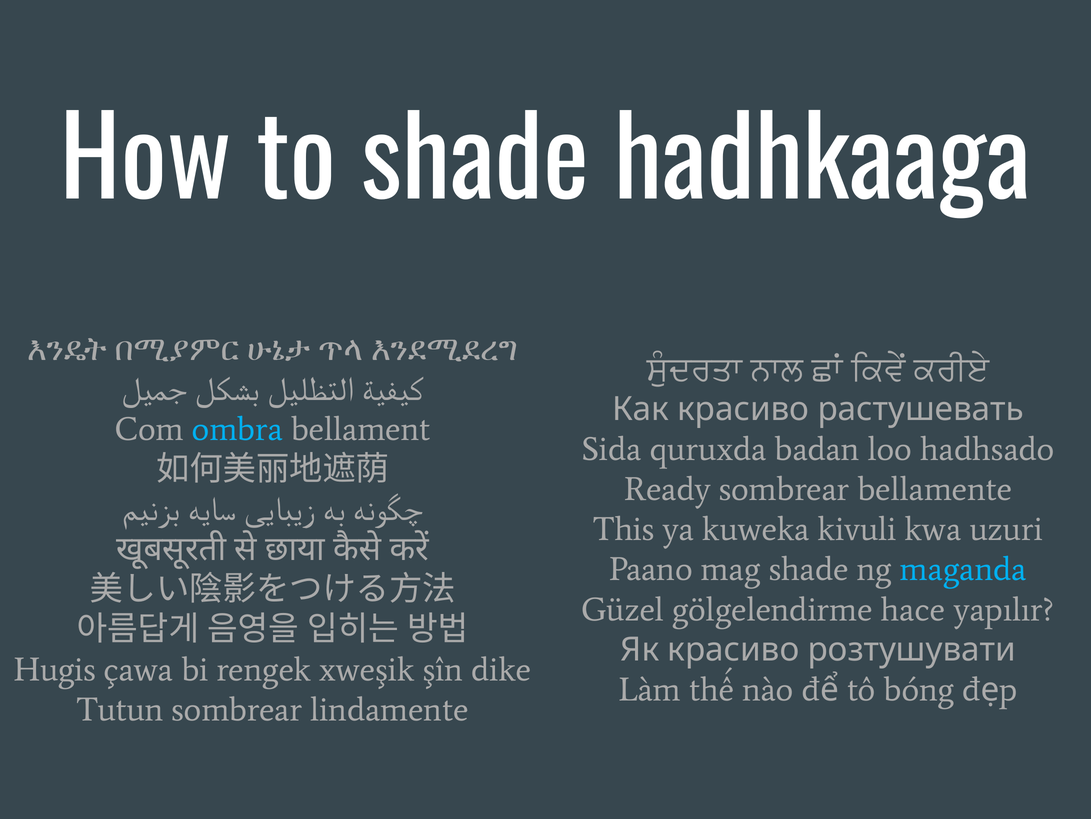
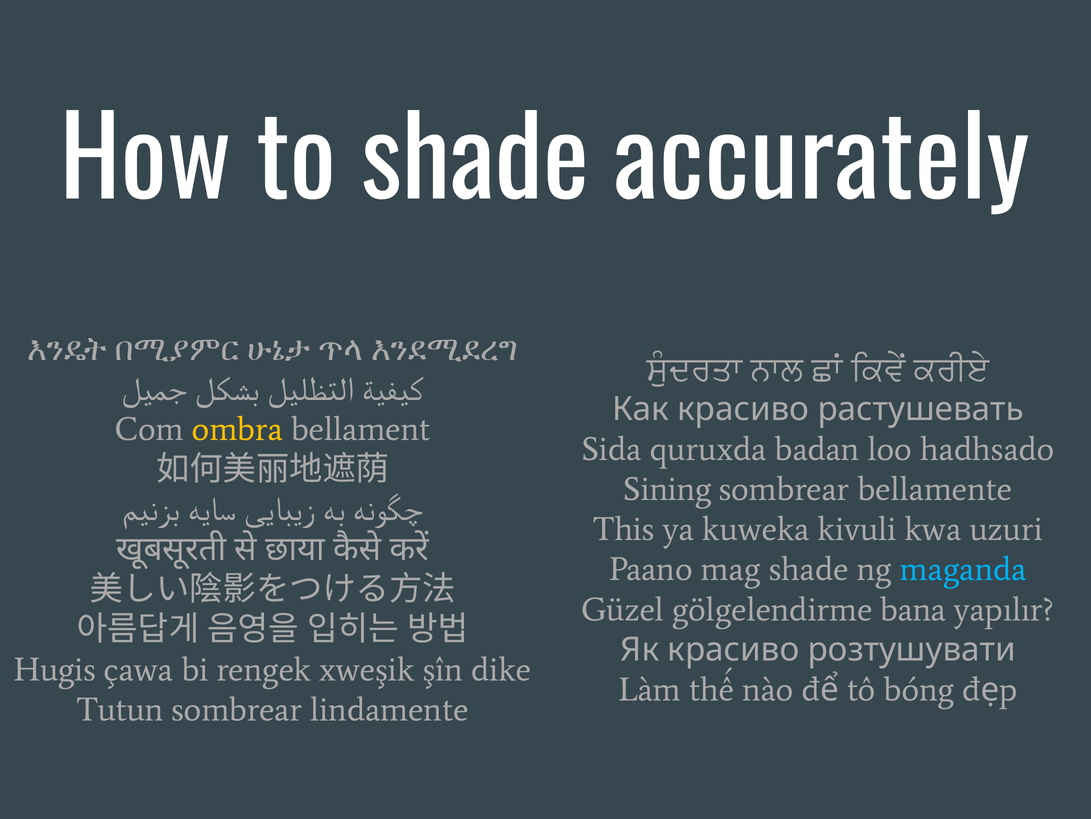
hadhkaaga: hadhkaaga -> accurately
ombra colour: light blue -> yellow
Ready: Ready -> Sining
hace: hace -> bana
